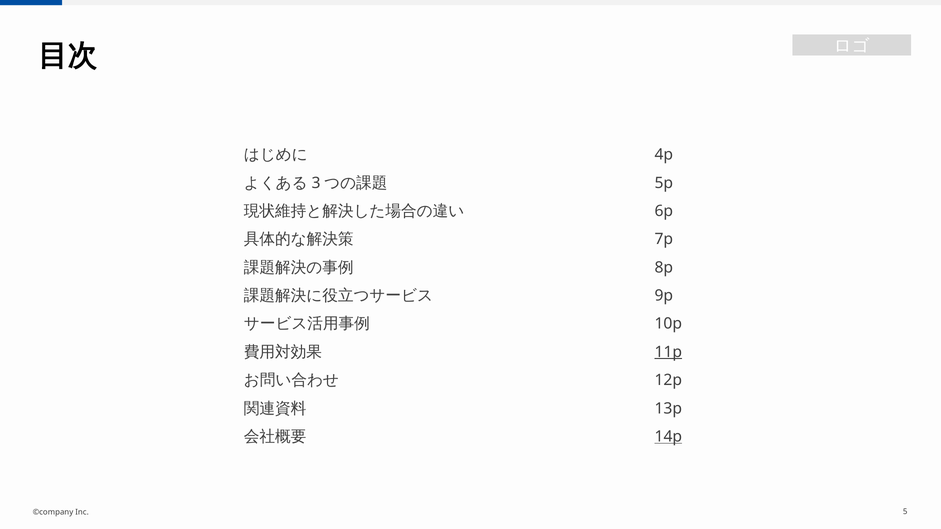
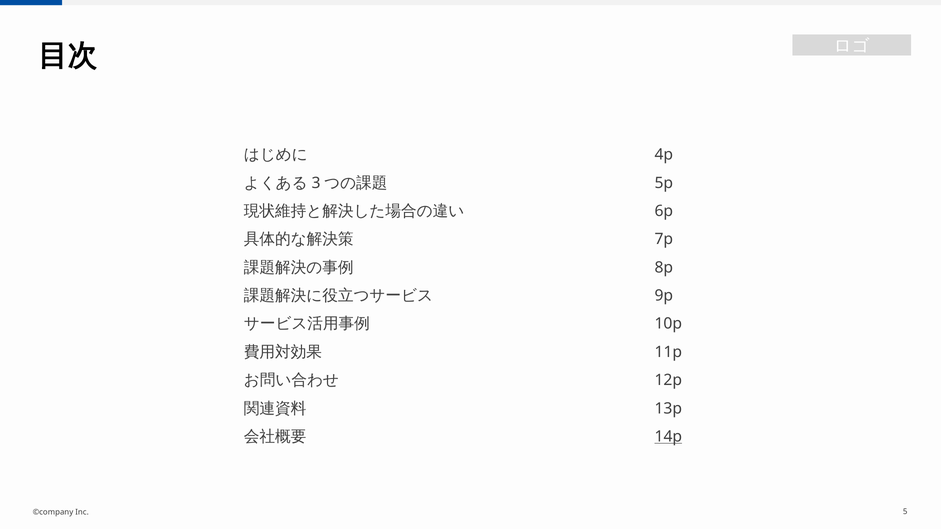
11p underline: present -> none
